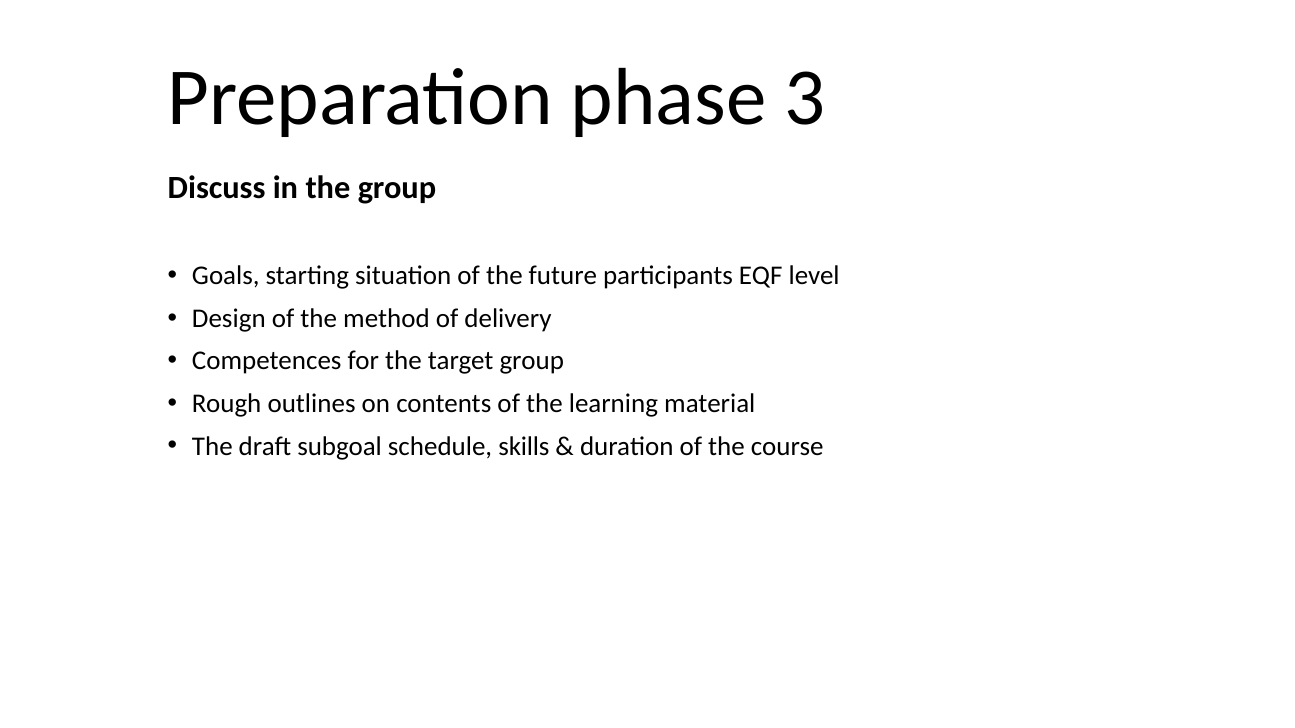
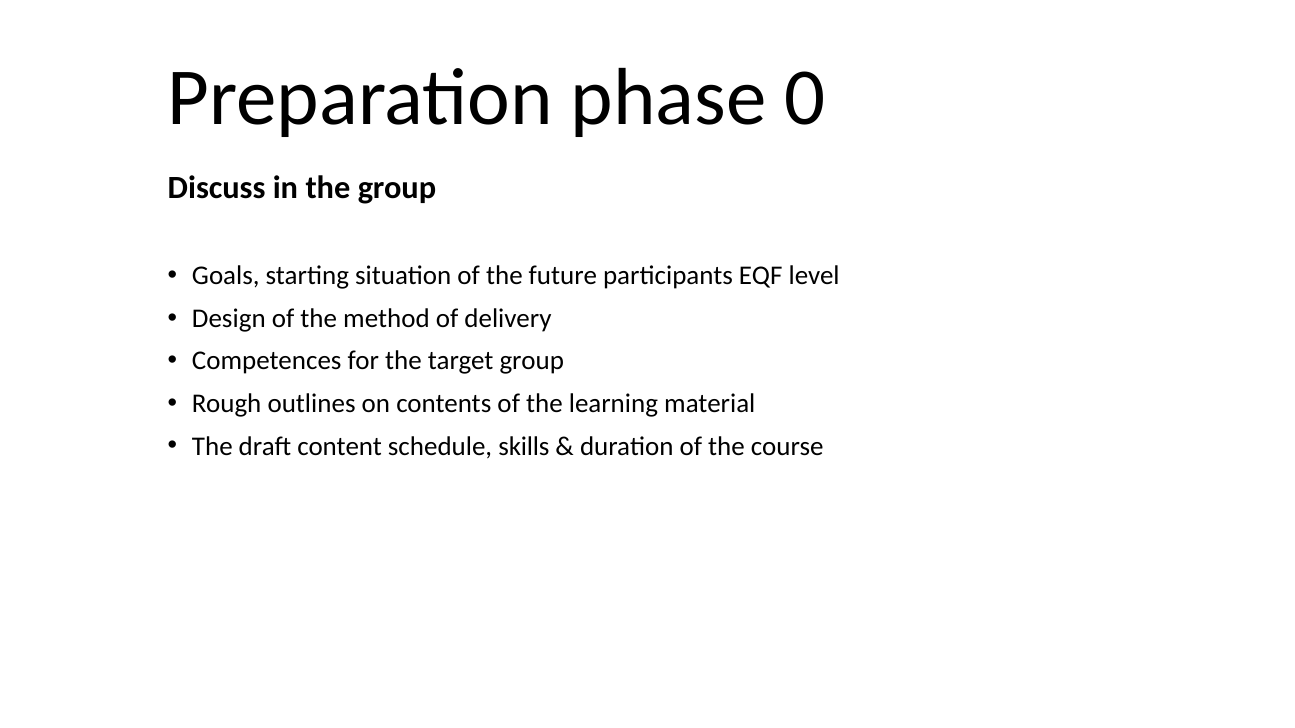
3: 3 -> 0
subgoal: subgoal -> content
